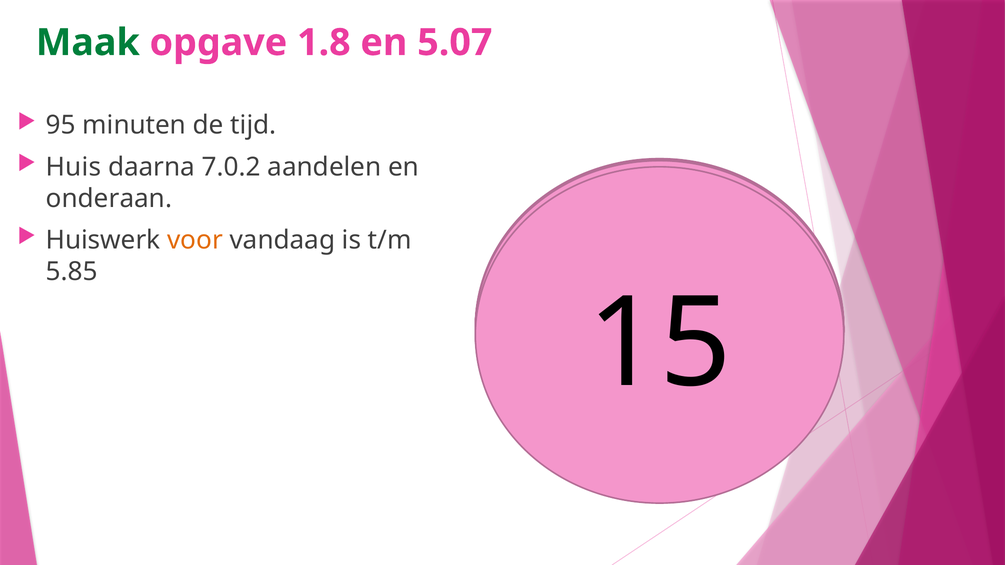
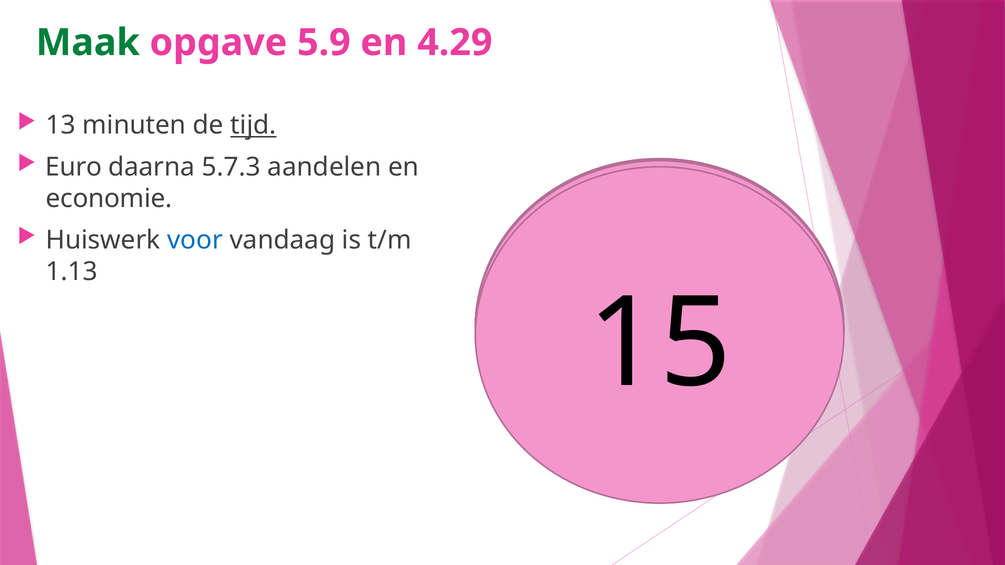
1.8: 1.8 -> 5.9
5.07: 5.07 -> 4.29
95 at (61, 125): 95 -> 13
tijd underline: none -> present
Huis: Huis -> Euro
7.0.2: 7.0.2 -> 5.7.3
onderaan: onderaan -> economie
voor colour: orange -> blue
5.85: 5.85 -> 1.13
